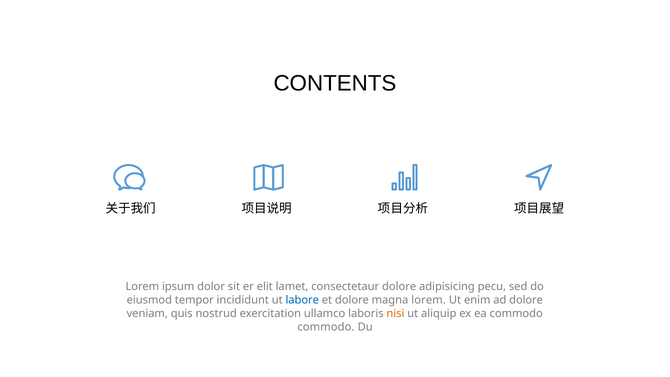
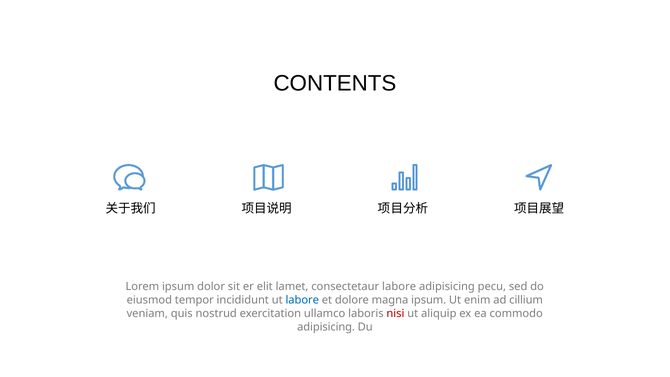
consectetaur dolore: dolore -> labore
magna lorem: lorem -> ipsum
ad dolore: dolore -> cillium
nisi colour: orange -> red
commodo at (326, 327): commodo -> adipisicing
